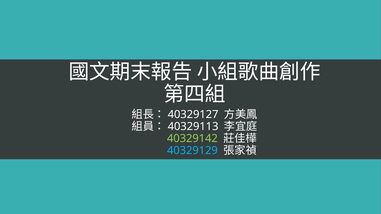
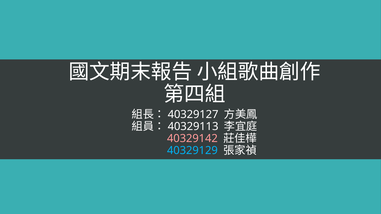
40329142 colour: light green -> pink
